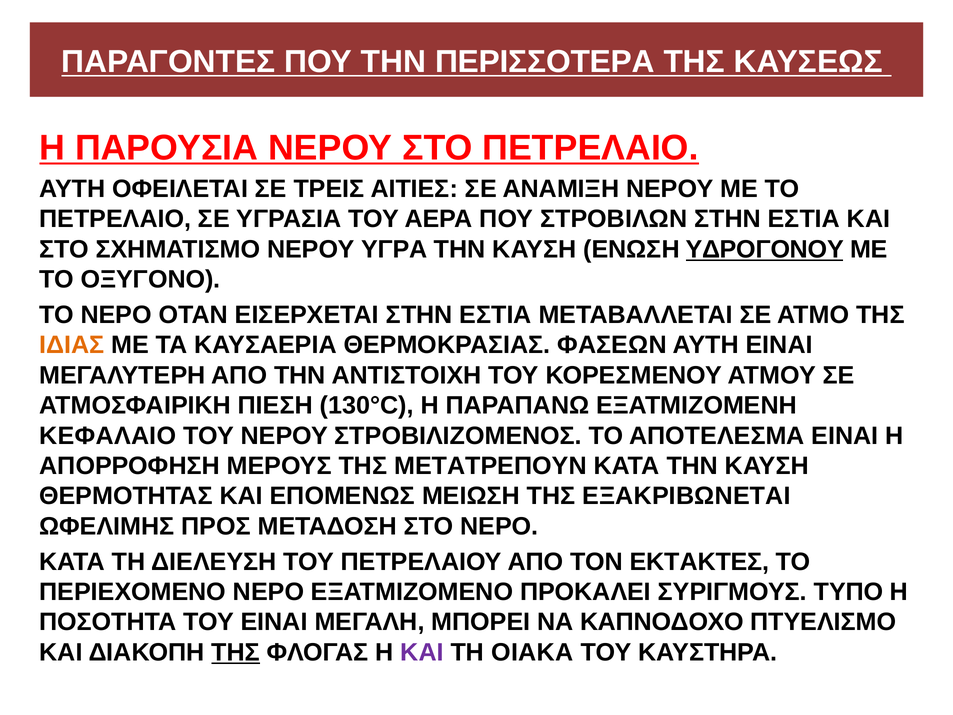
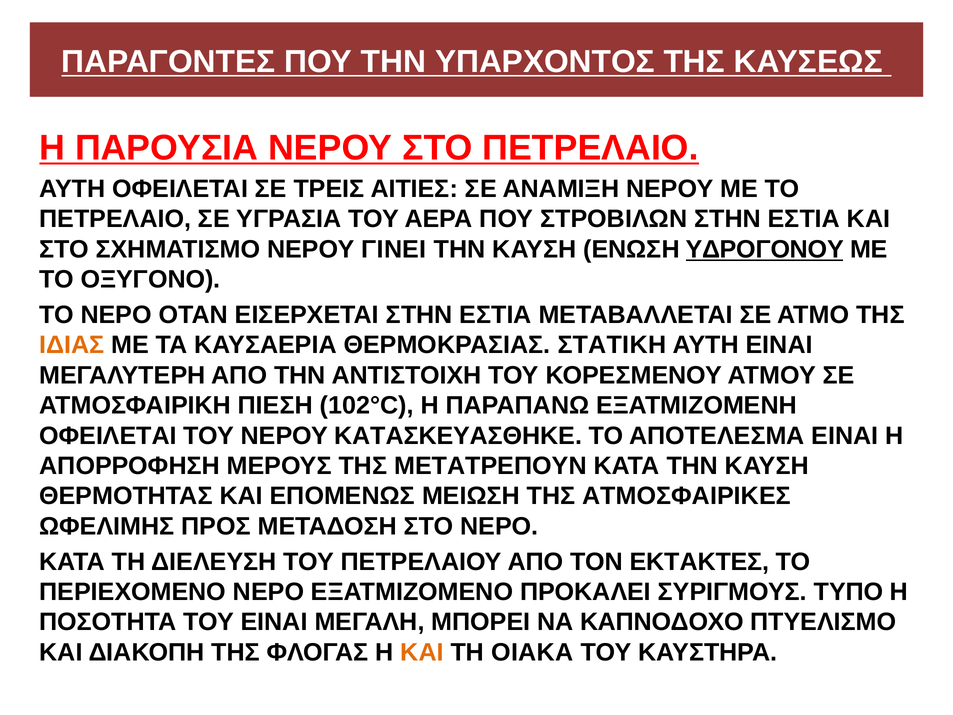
ΠΕΡΙΣΣΟΤΕΡΑ: ΠΕΡΙΣΣΟΤΕΡΑ -> ΥΠΑΡΧΟΝΤΟΣ
ΥΓΡΑ: ΥΓΡΑ -> ΓΙΝΕΙ
ΦΑΣΕΩΝ: ΦΑΣΕΩΝ -> ΣΤΑΤΙΚΗ
130°C: 130°C -> 102°C
ΚΕΦΑΛΑΙΟ at (108, 436): ΚΕΦΑΛΑΙΟ -> ΟΦΕΙΛΕΤΑΙ
ΣΤΡΟΒΙΛΙΖΟΜΕΝΟΣ: ΣΤΡΟΒΙΛΙΖΟΜΕΝΟΣ -> ΚΑΤΑΣΚΕΥΑΣΘΗΚΕ
ΕΞΑΚΡΙΒΩΝΕΤΑΙ: ΕΞΑΚΡΙΒΩΝΕΤΑΙ -> ΑΤΜΟΣΦΑΙΡΙΚΕΣ
ΤΗΣ at (236, 652) underline: present -> none
ΚΑΙ at (422, 652) colour: purple -> orange
